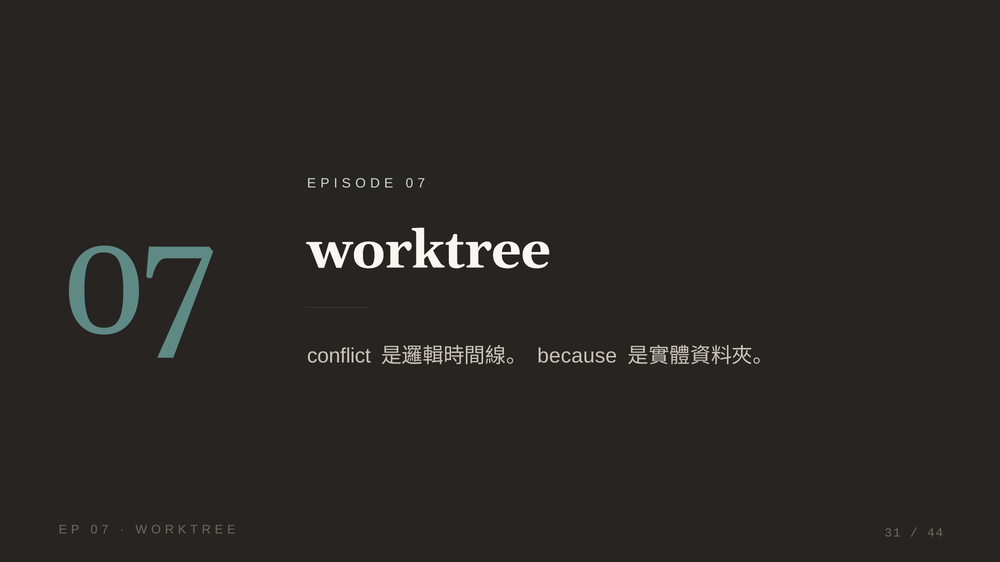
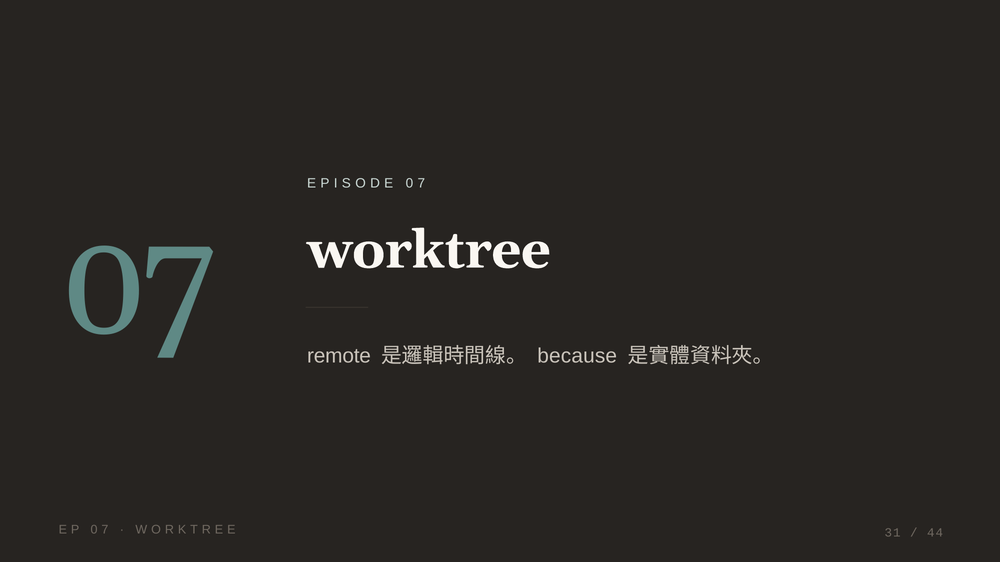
conflict: conflict -> remote
